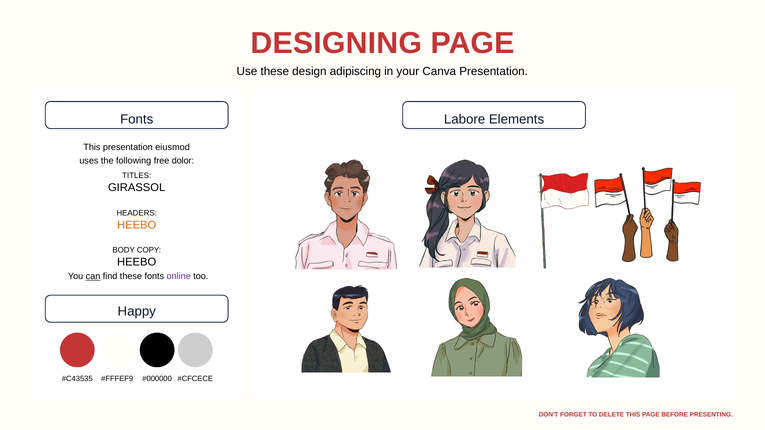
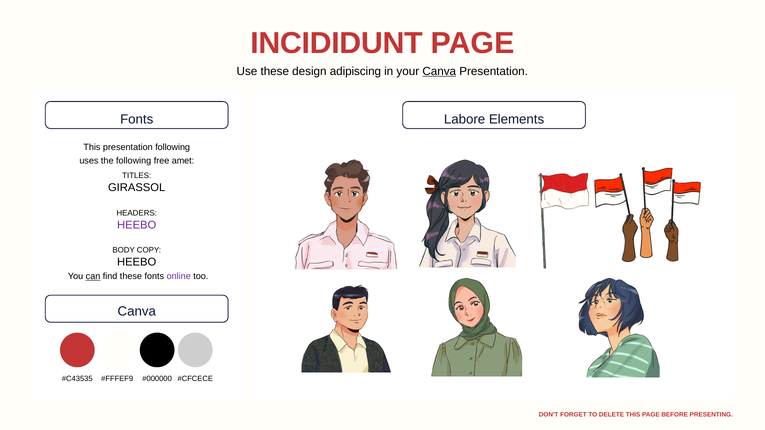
DESIGNING: DESIGNING -> INCIDIDUNT
Canva at (439, 71) underline: none -> present
presentation eiusmod: eiusmod -> following
dolor: dolor -> amet
HEEBO at (137, 225) colour: orange -> purple
Happy at (137, 312): Happy -> Canva
